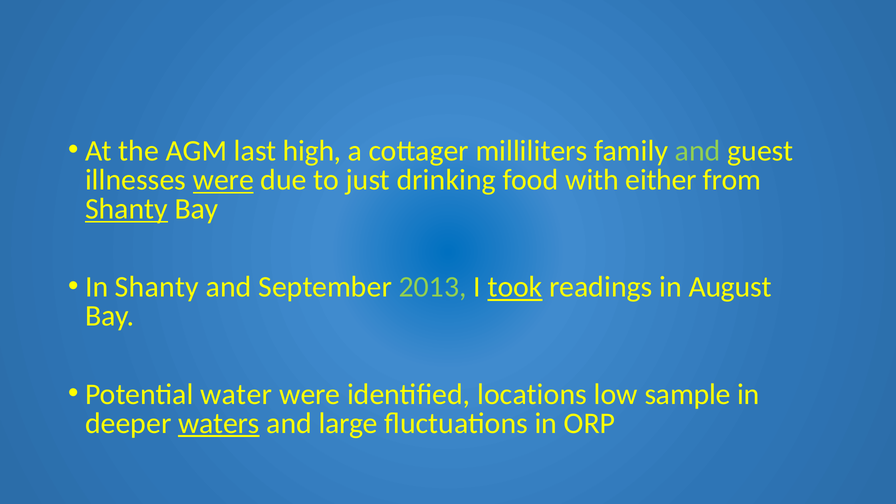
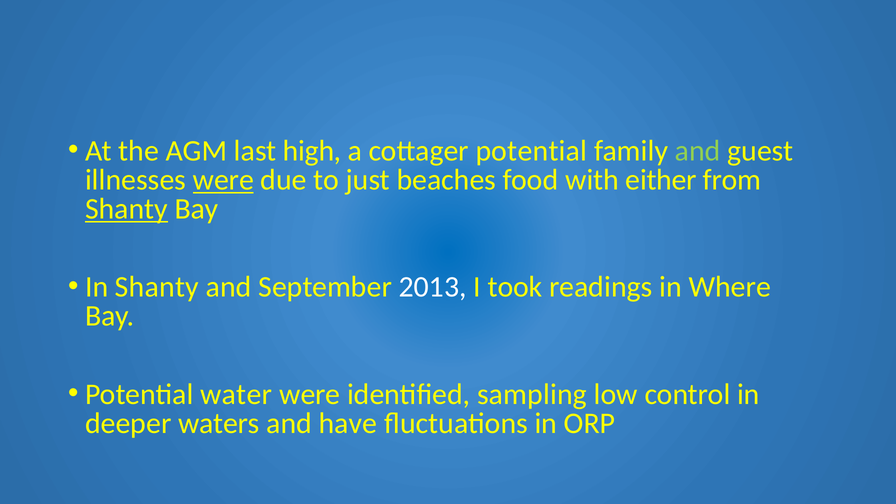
cottager milliliters: milliliters -> potential
drinking: drinking -> beaches
2013 colour: light green -> white
took underline: present -> none
August: August -> Where
locations: locations -> sampling
sample: sample -> control
waters underline: present -> none
large: large -> have
